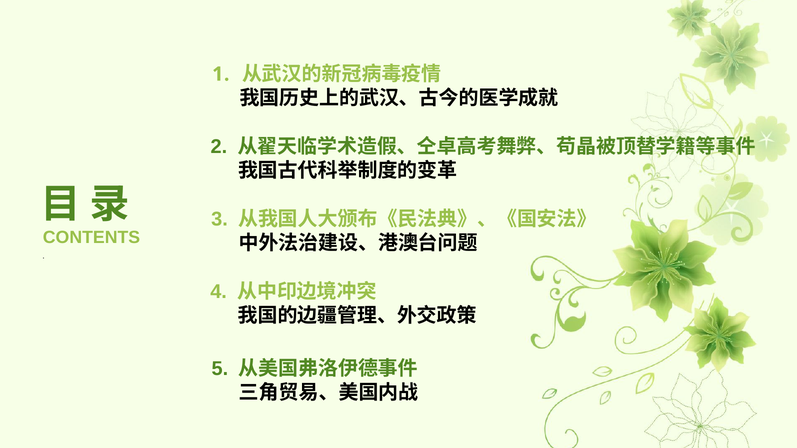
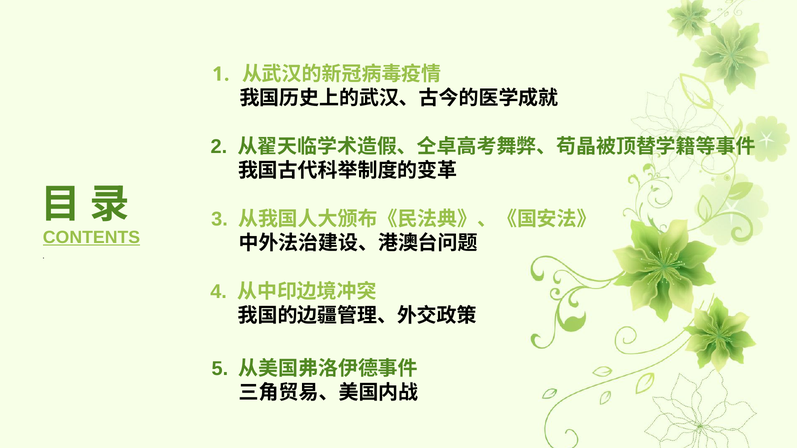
CONTENTS underline: none -> present
